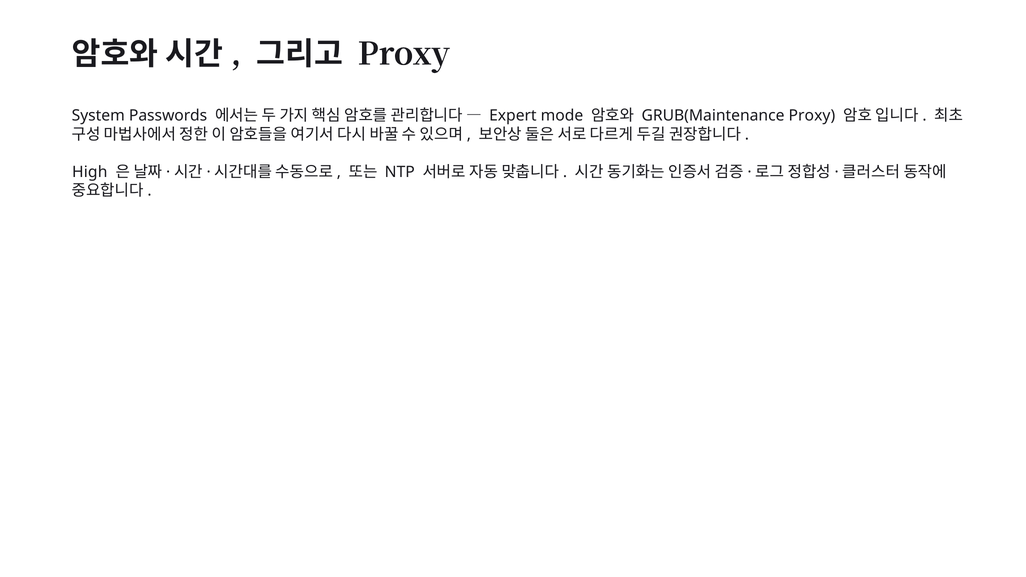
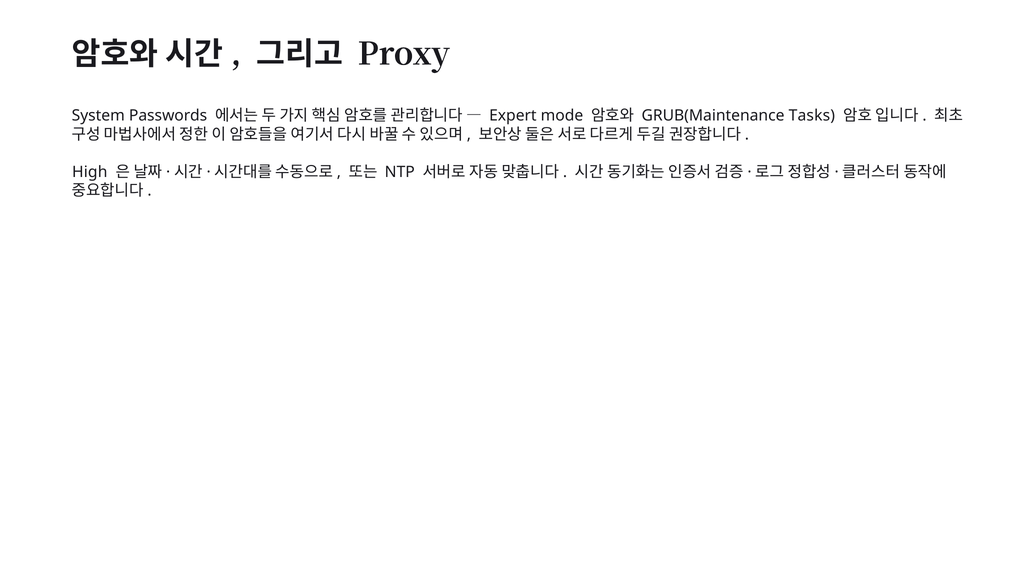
GRUB(Maintenance Proxy: Proxy -> Tasks
